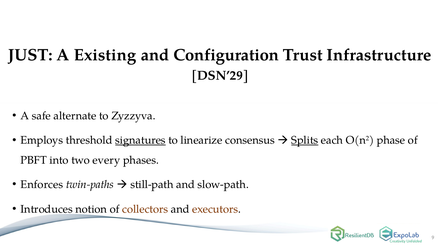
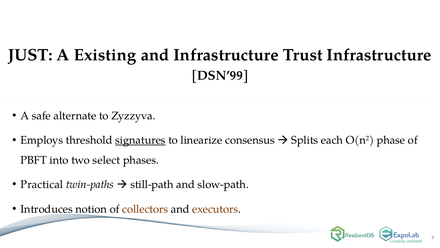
and Configuration: Configuration -> Infrastructure
DSN’29: DSN’29 -> DSN’99
Splits underline: present -> none
every: every -> select
Enforces: Enforces -> Practical
